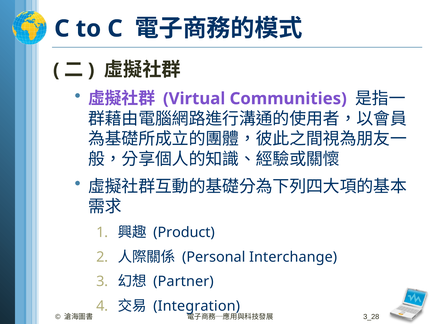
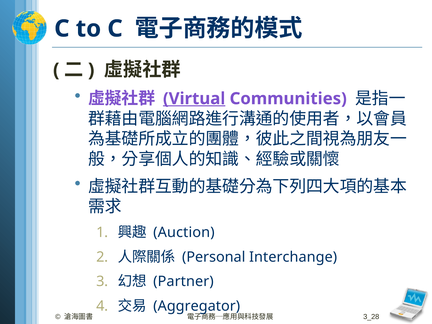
Virtual underline: none -> present
Product: Product -> Auction
Integration: Integration -> Aggregator
